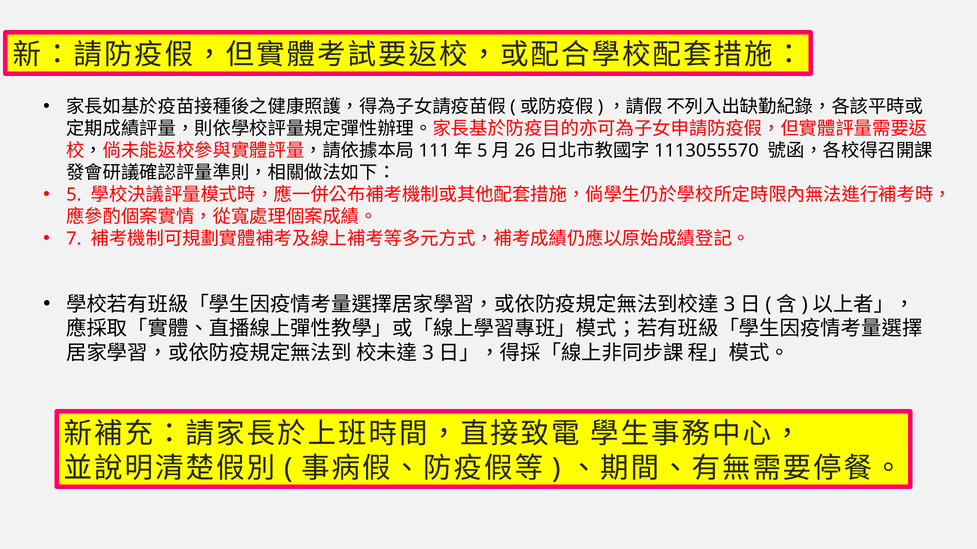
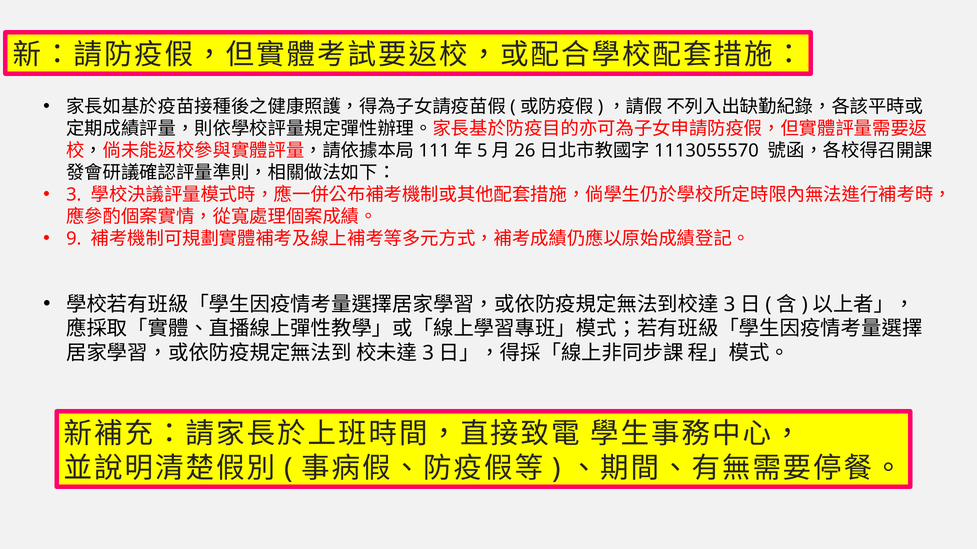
5 at (74, 195): 5 -> 3
7: 7 -> 9
